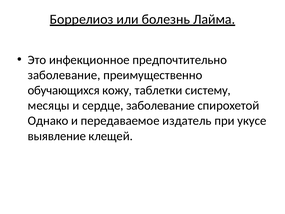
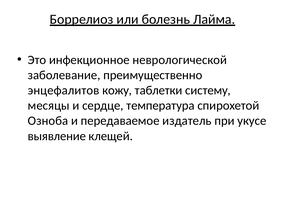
предпочтительно: предпочтительно -> неврологической
обучающихся: обучающихся -> энцефалитов
сердце заболевание: заболевание -> температура
Однако: Однако -> Озноба
